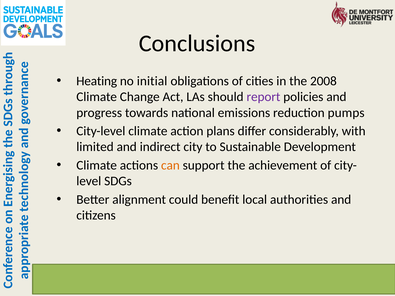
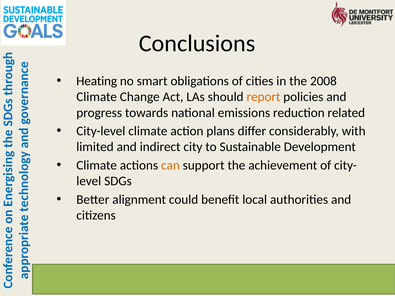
initial: initial -> smart
report colour: purple -> orange
pumps: pumps -> related
